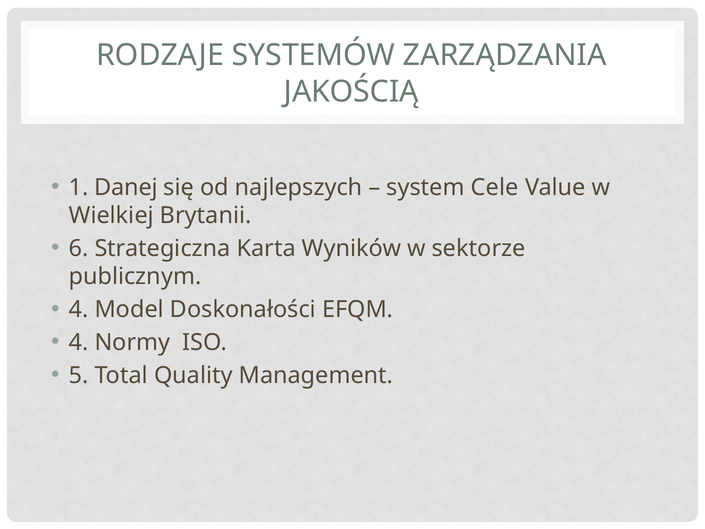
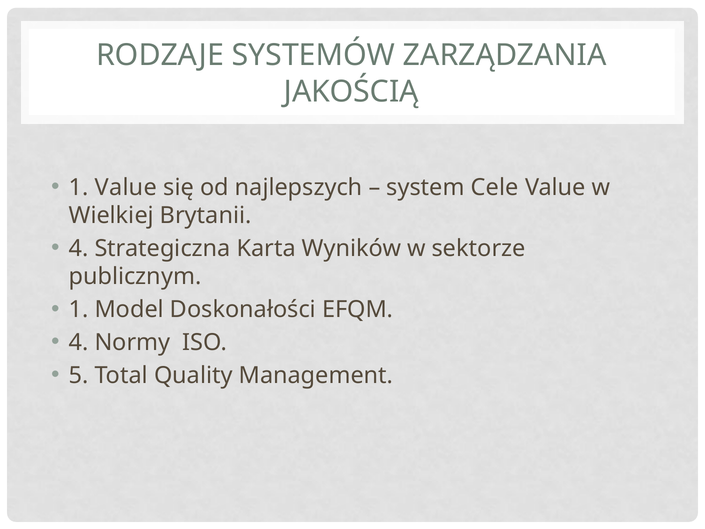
1 Danej: Danej -> Value
6 at (79, 248): 6 -> 4
4 at (79, 309): 4 -> 1
